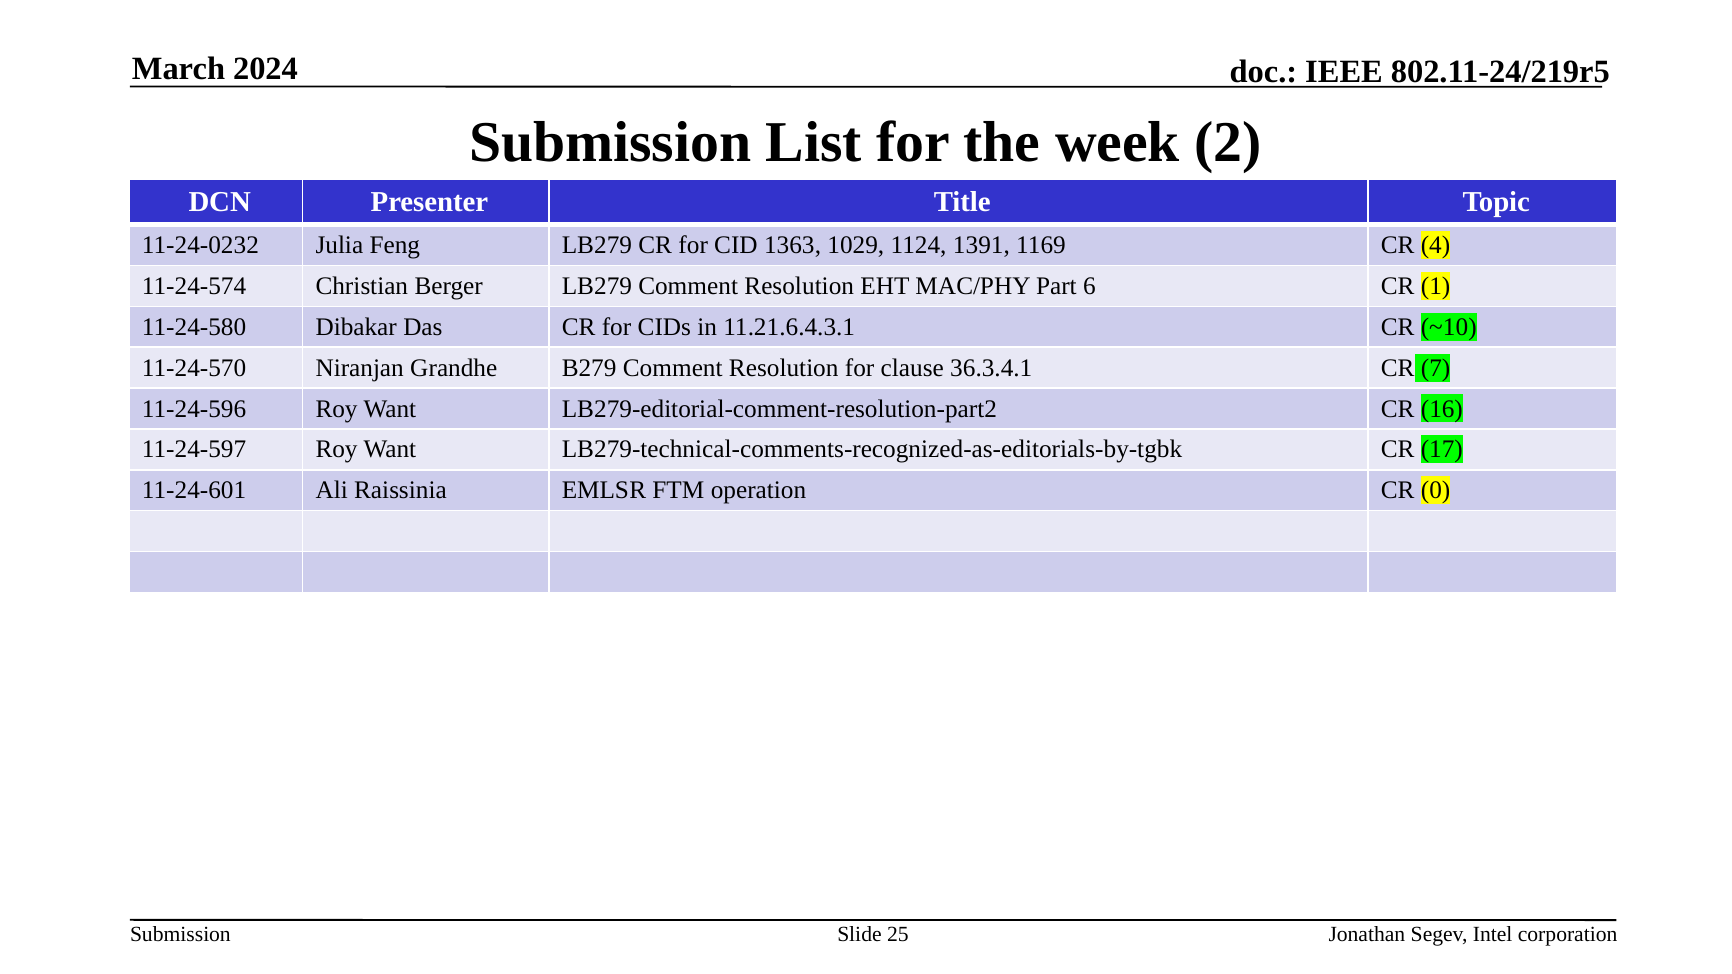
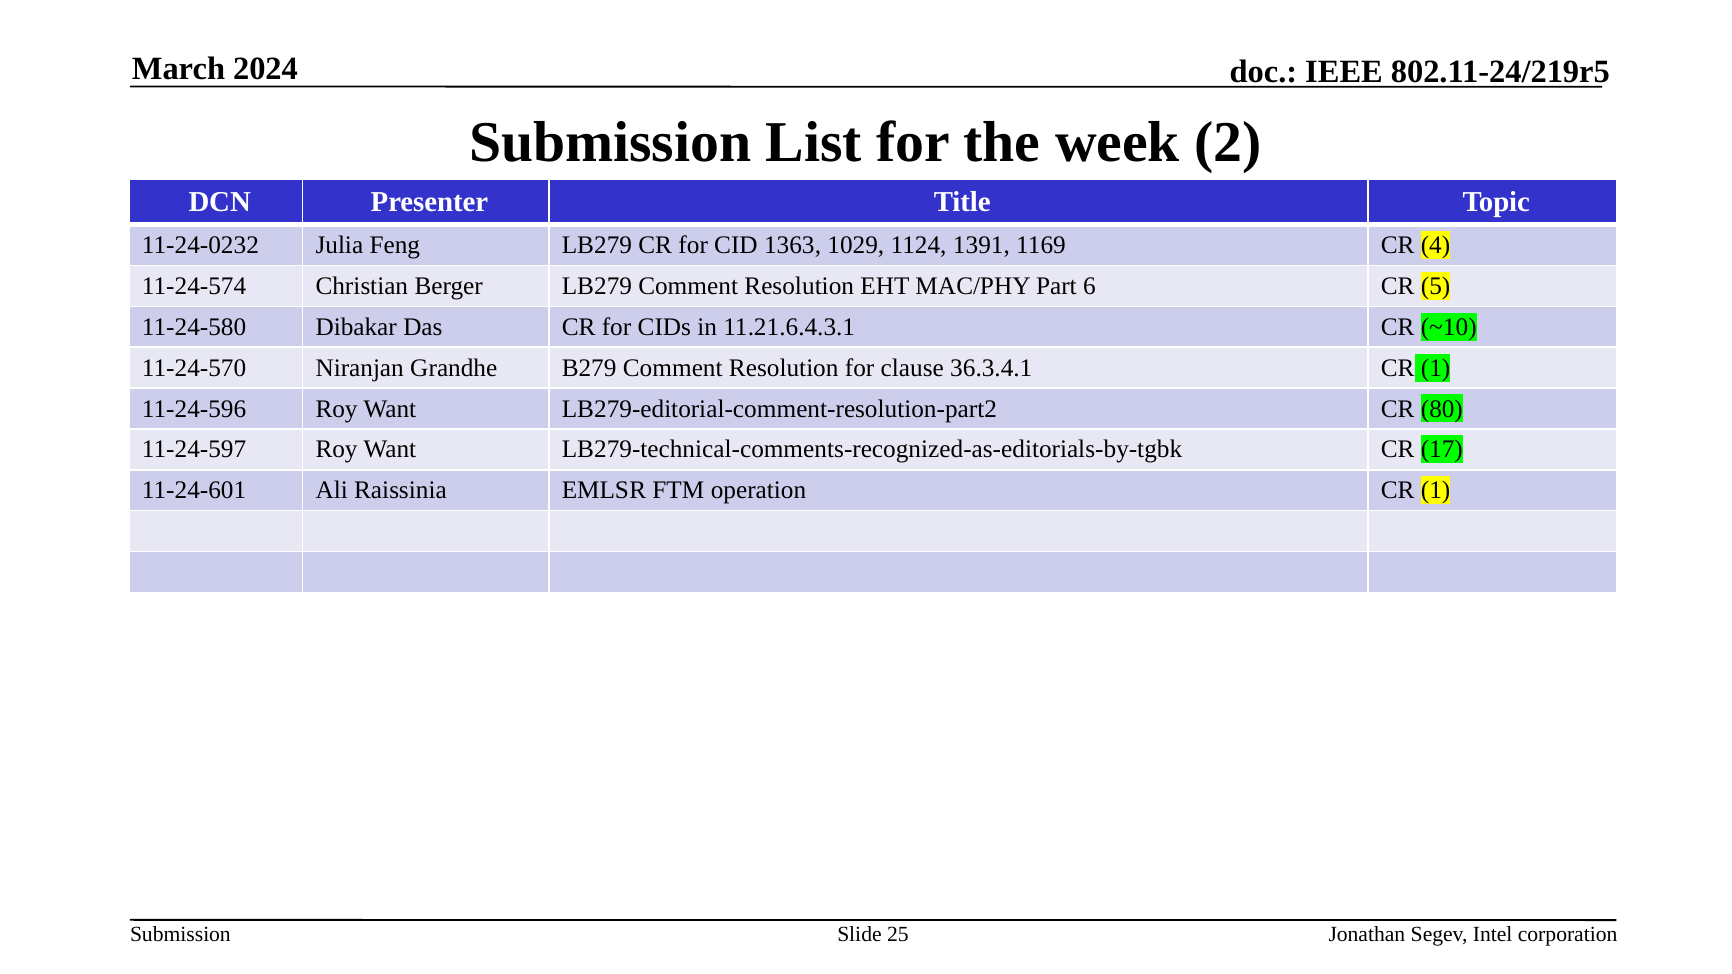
1: 1 -> 5
36.3.4.1 CR 7: 7 -> 1
16: 16 -> 80
operation CR 0: 0 -> 1
